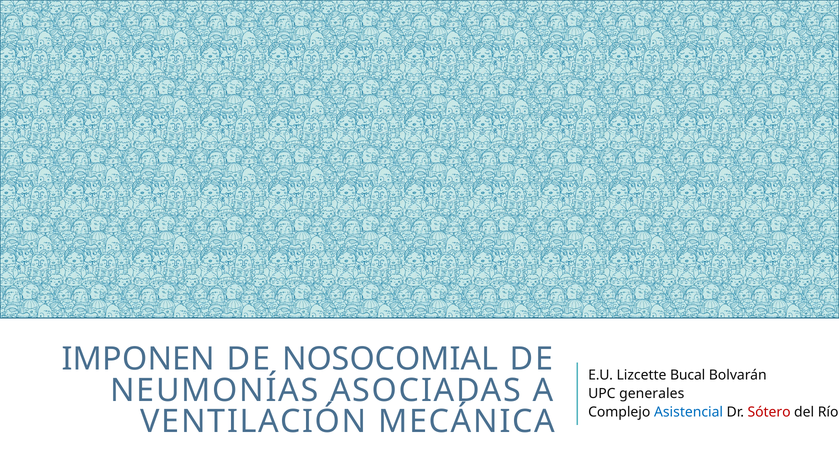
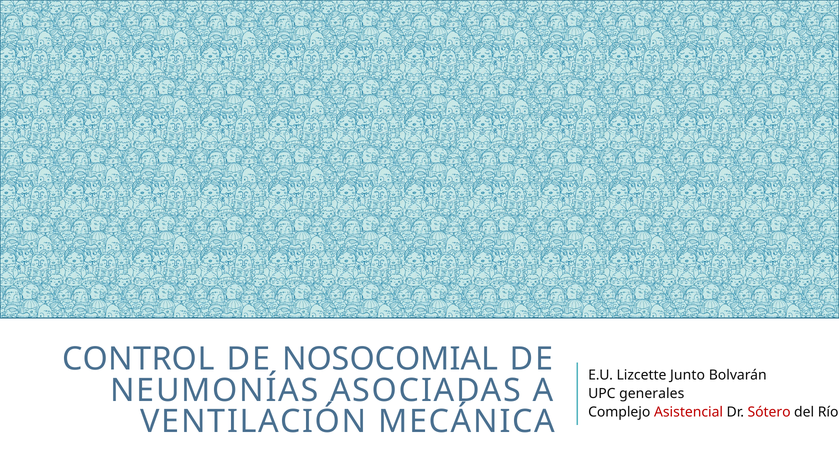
IMPONEN: IMPONEN -> CONTROL
Bucal: Bucal -> Junto
Asistencial colour: blue -> red
